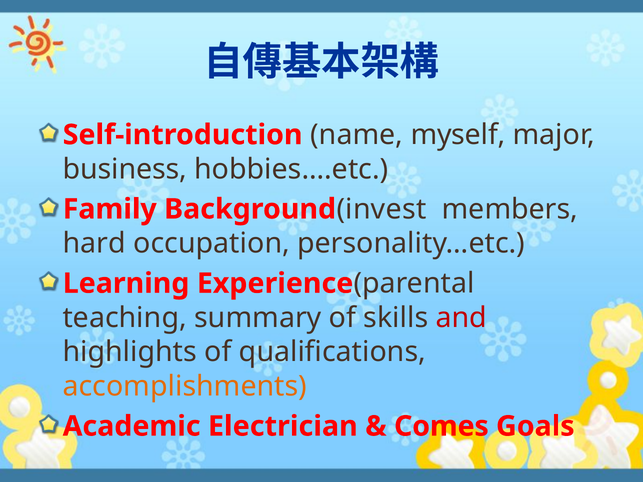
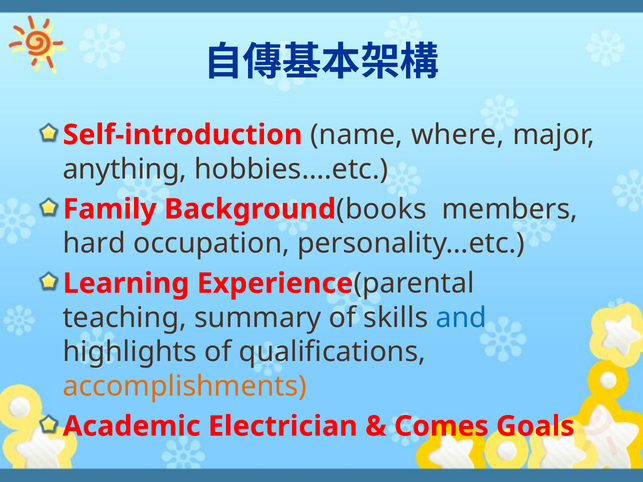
myself: myself -> where
business: business -> anything
invest: invest -> books
and colour: red -> blue
